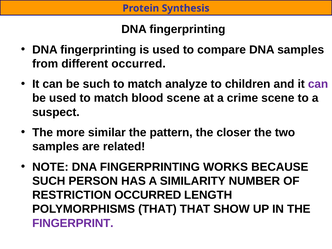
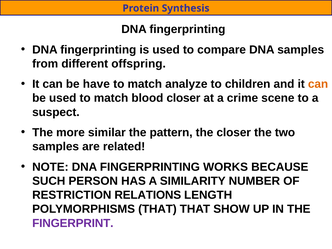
different occurred: occurred -> offspring
be such: such -> have
can at (318, 84) colour: purple -> orange
blood scene: scene -> closer
RESTRICTION OCCURRED: OCCURRED -> RELATIONS
